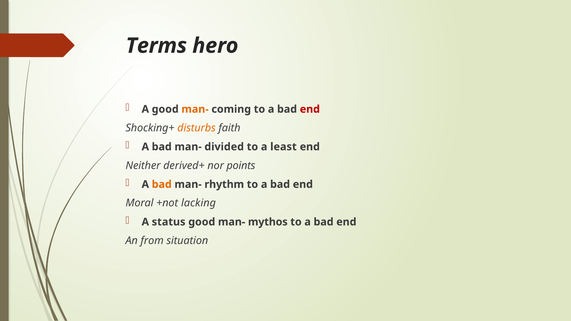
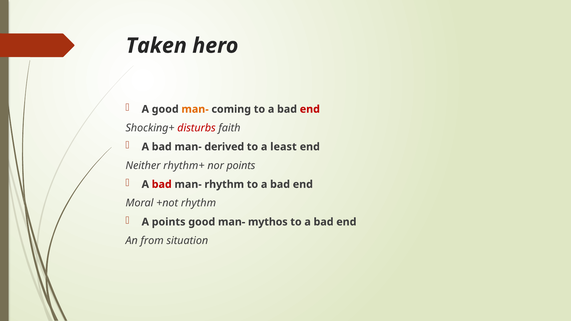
Terms: Terms -> Taken
disturbs colour: orange -> red
divided: divided -> derived
derived+: derived+ -> rhythm+
bad at (162, 184) colour: orange -> red
+not lacking: lacking -> rhythm
A status: status -> points
